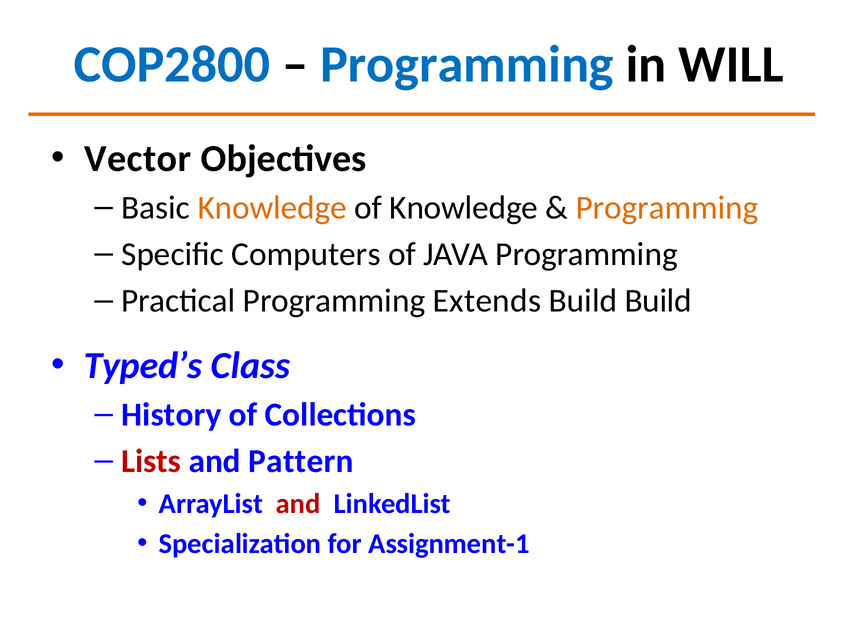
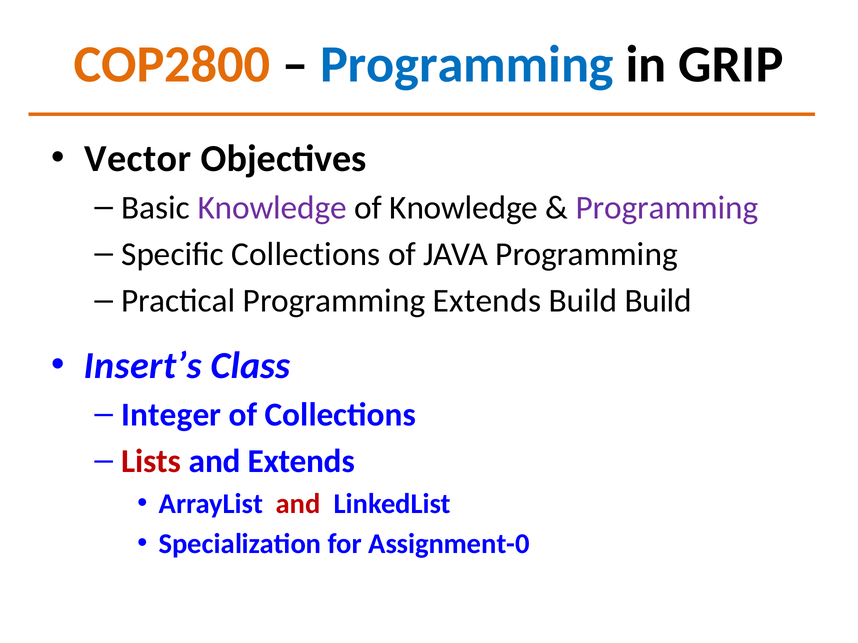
COP2800 colour: blue -> orange
WILL: WILL -> GRIP
Knowledge at (272, 208) colour: orange -> purple
Programming at (667, 208) colour: orange -> purple
Specific Computers: Computers -> Collections
Typed’s: Typed’s -> Insert’s
History: History -> Integer
and Pattern: Pattern -> Extends
Assignment-1: Assignment-1 -> Assignment-0
